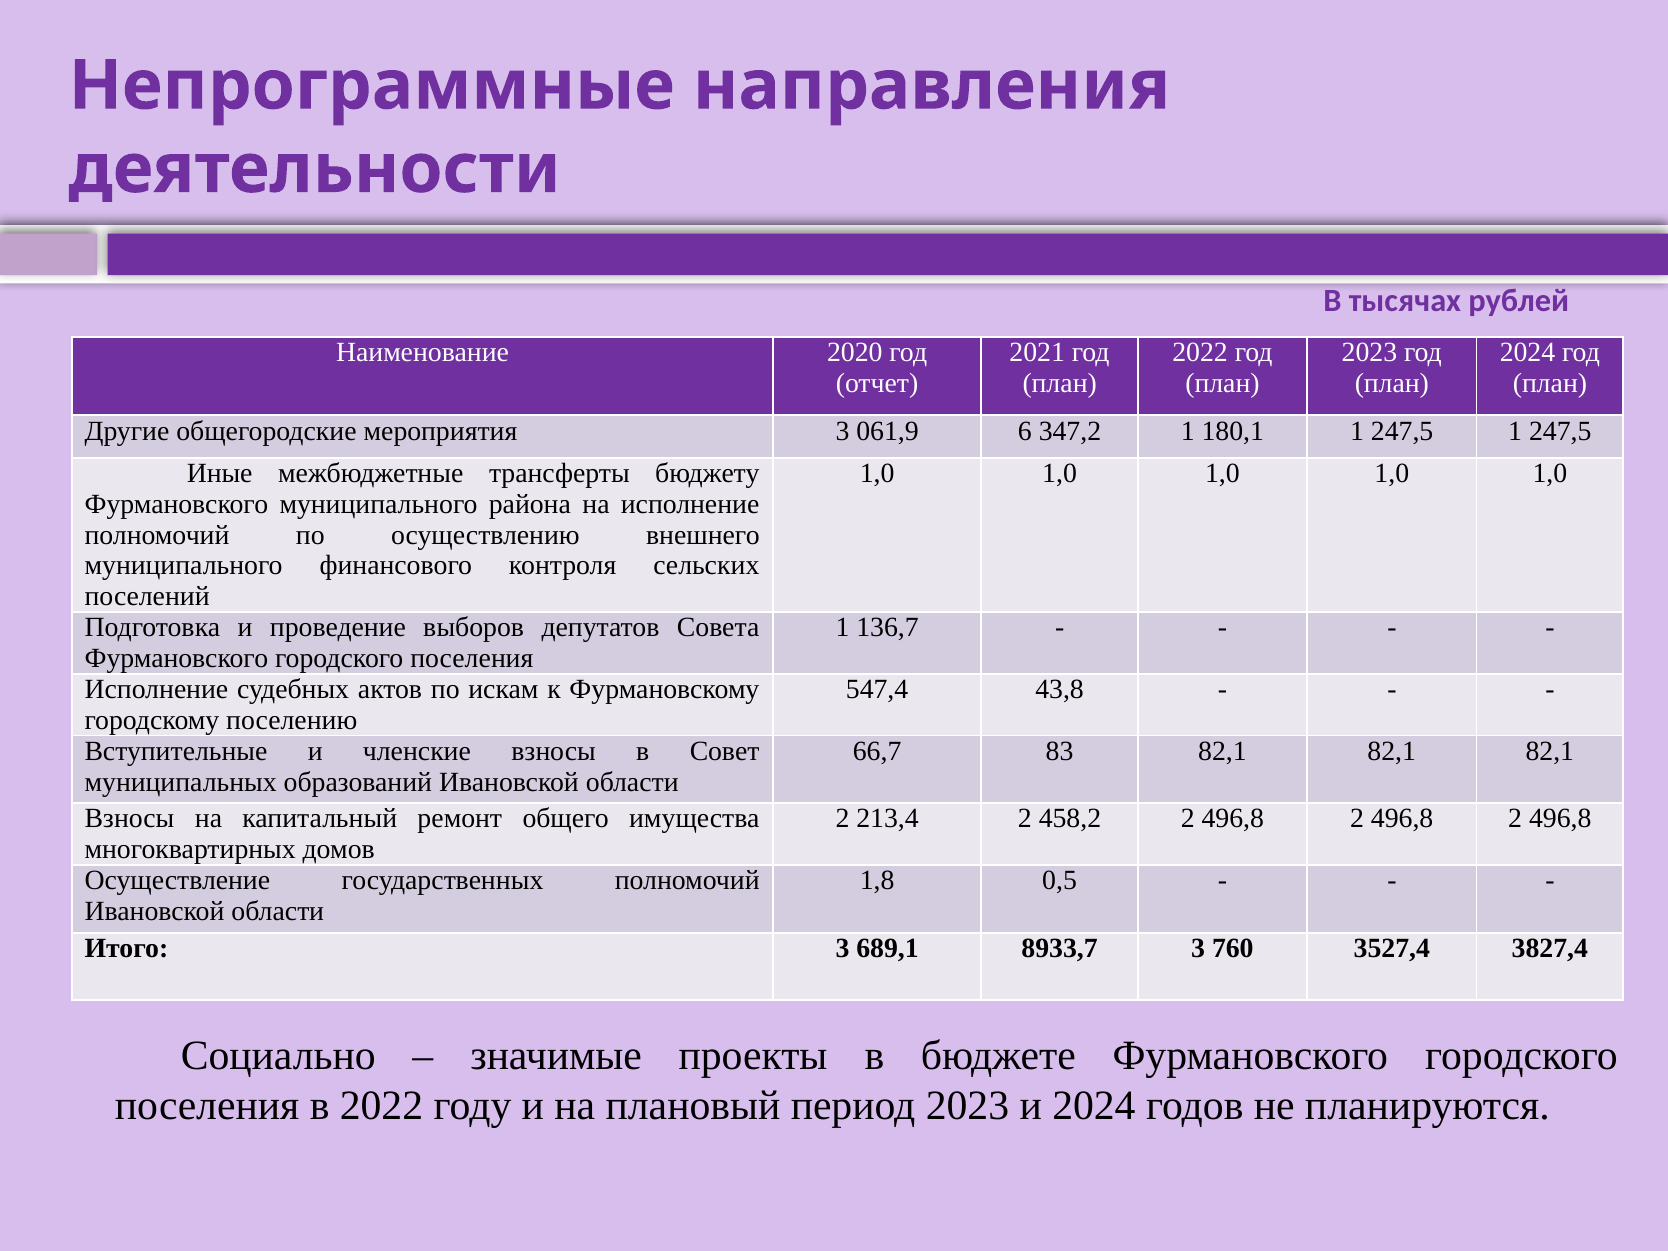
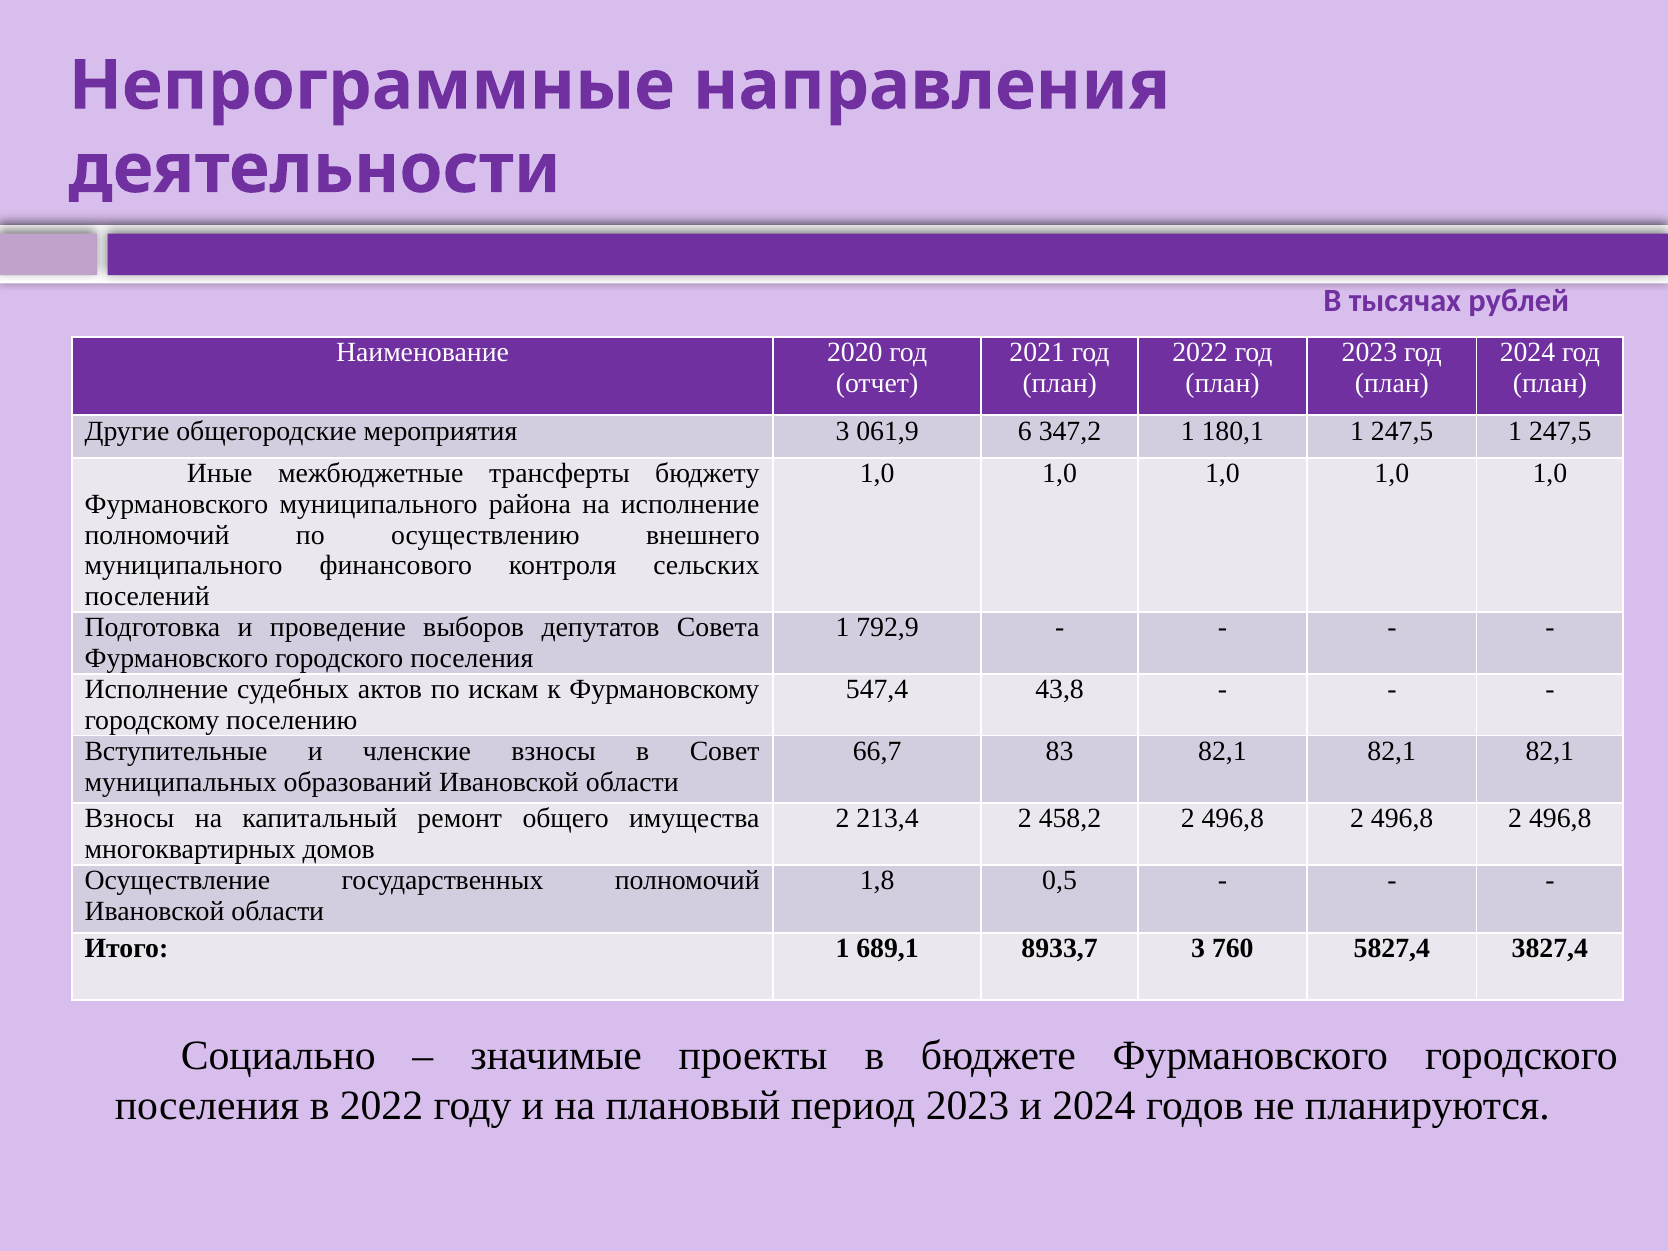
136,7: 136,7 -> 792,9
Итого 3: 3 -> 1
3527,4: 3527,4 -> 5827,4
